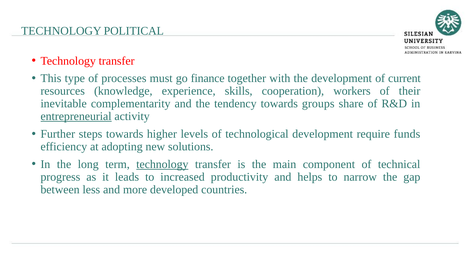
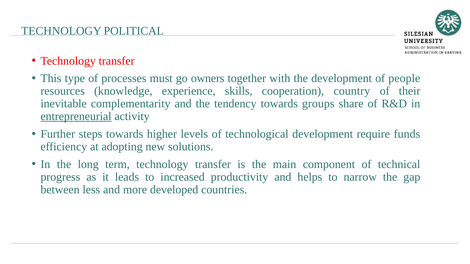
finance: finance -> owners
current: current -> people
workers: workers -> country
technology at (162, 164) underline: present -> none
